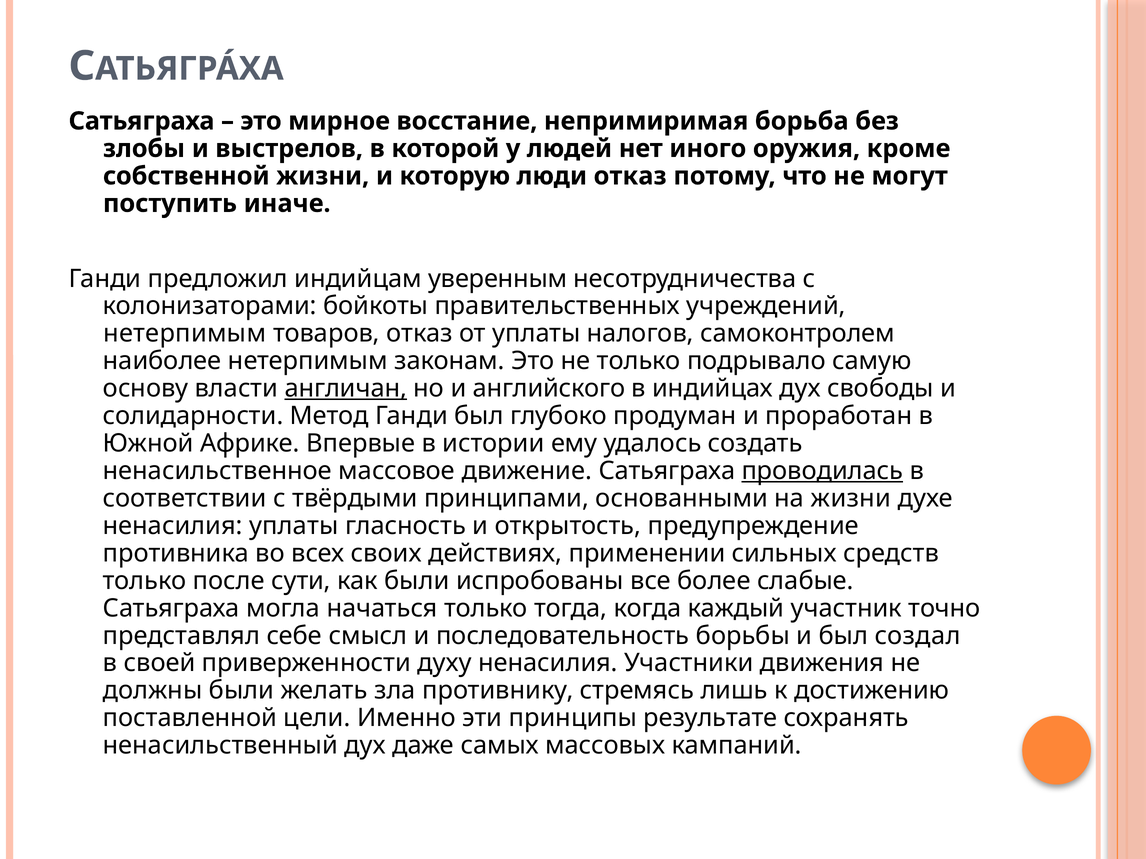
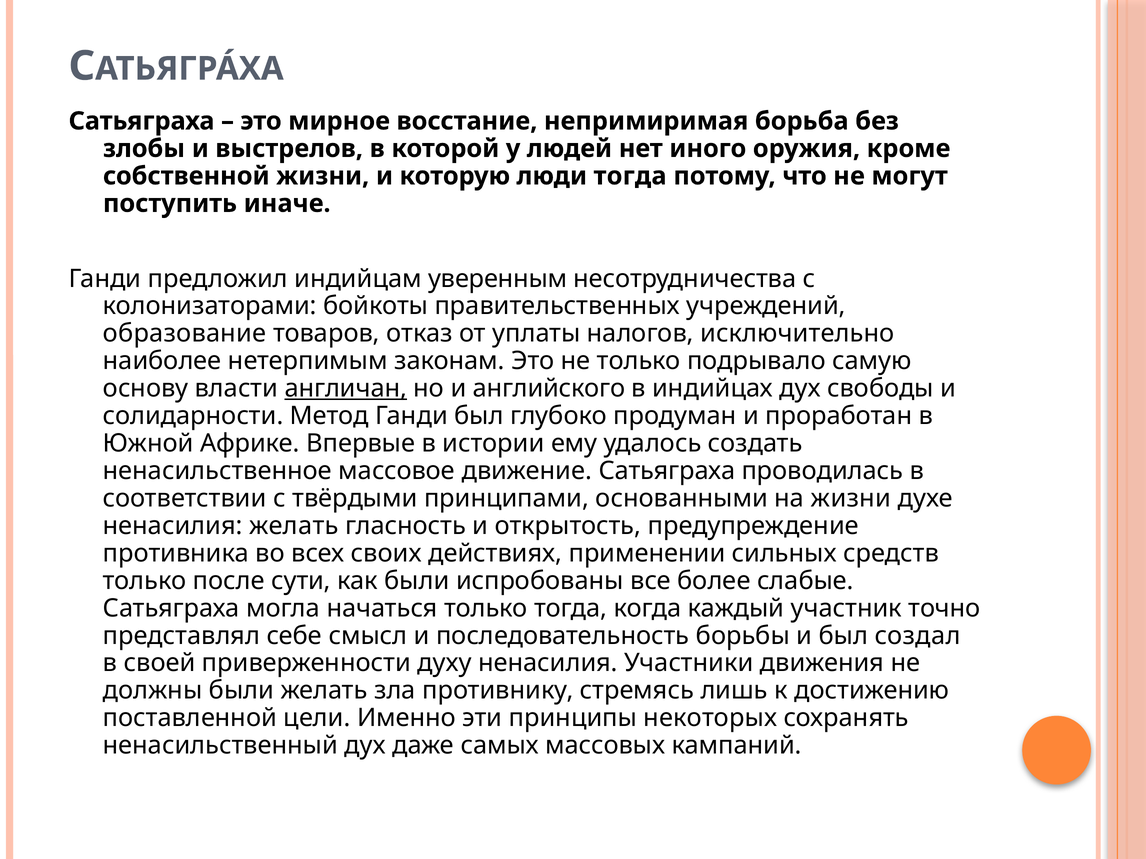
люди отказ: отказ -> тогда
нетерпимым at (185, 334): нетерпимым -> образование
самоконтролем: самоконтролем -> исключительно
проводилась underline: present -> none
ненасилия уплаты: уплаты -> желать
результате: результате -> некоторых
